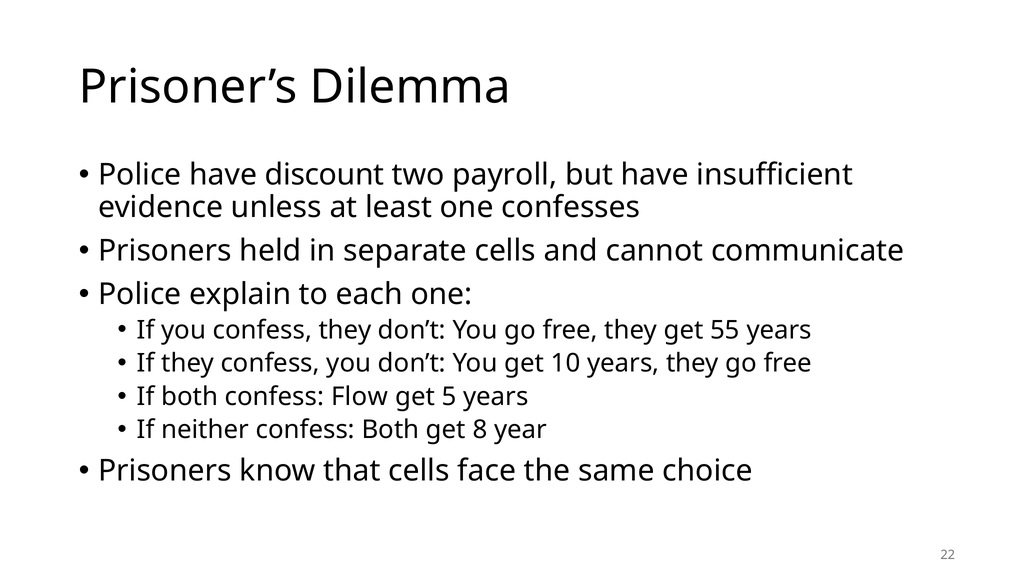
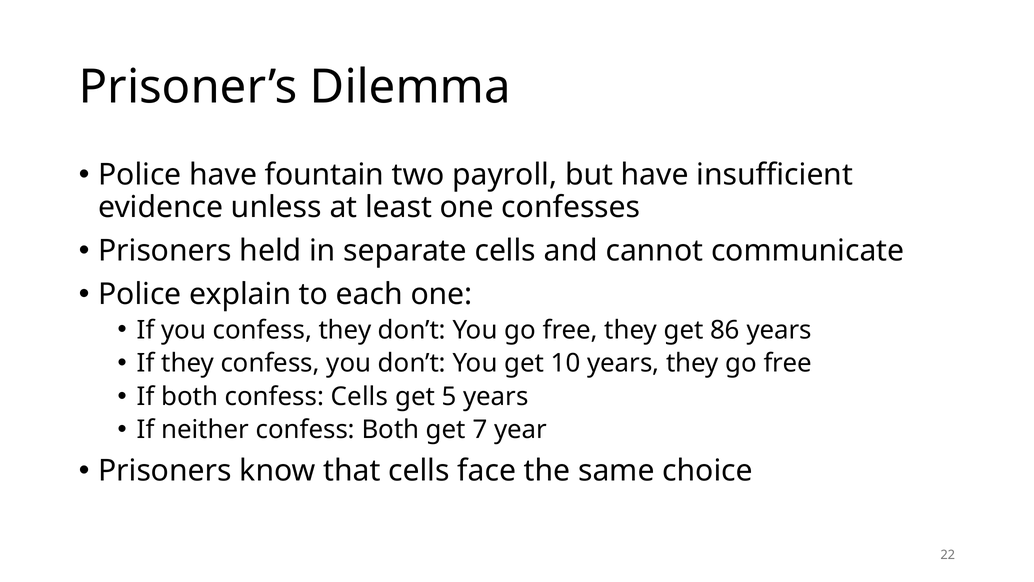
discount: discount -> fountain
55: 55 -> 86
confess Flow: Flow -> Cells
8: 8 -> 7
